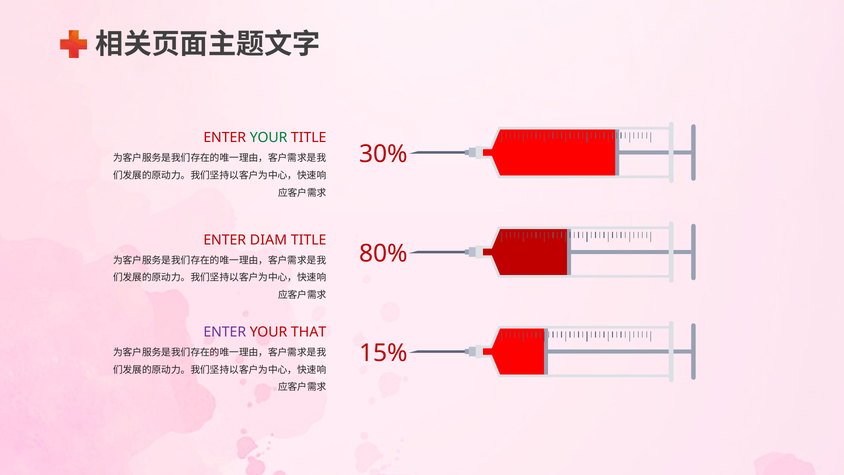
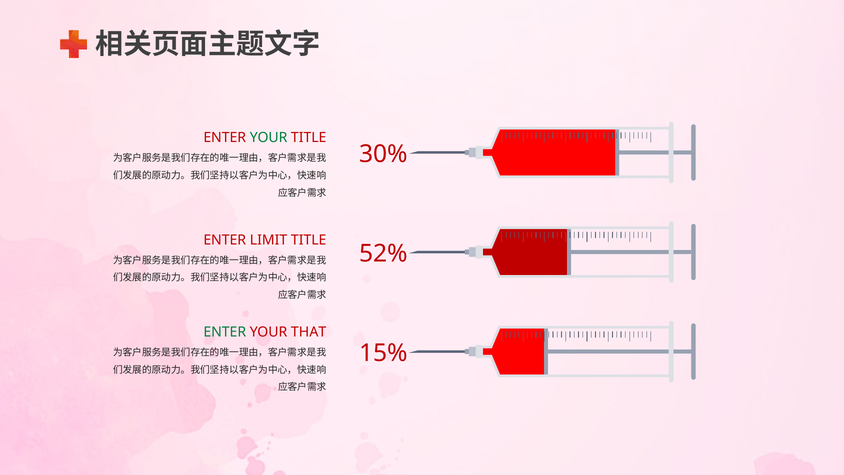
DIAM: DIAM -> LIMIT
80%: 80% -> 52%
ENTER at (225, 332) colour: purple -> green
